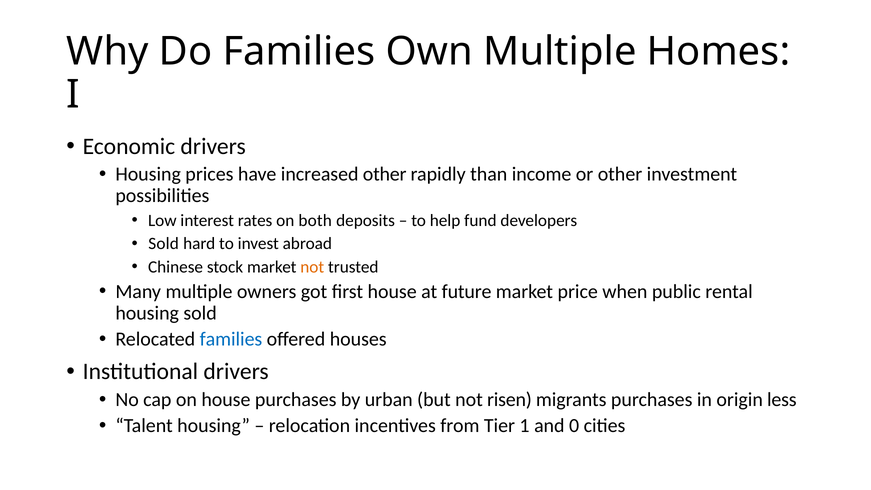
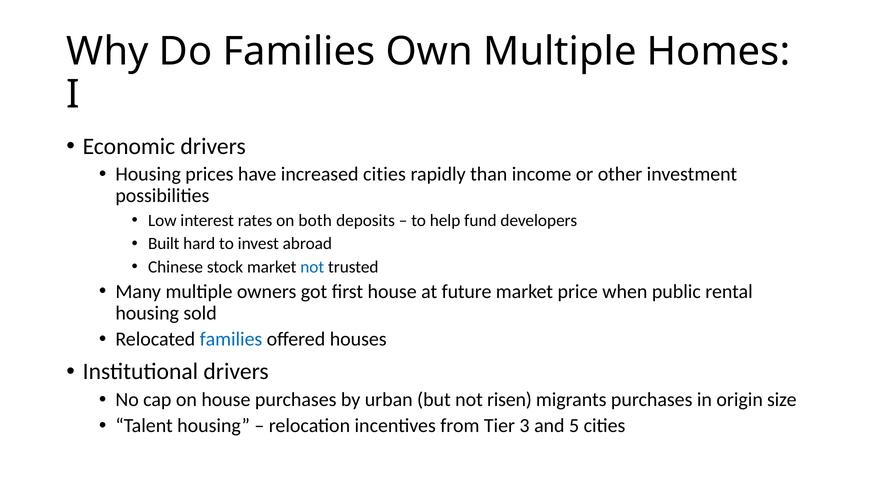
increased other: other -> cities
Sold at (164, 244): Sold -> Built
not at (312, 267) colour: orange -> blue
less: less -> size
1: 1 -> 3
0: 0 -> 5
